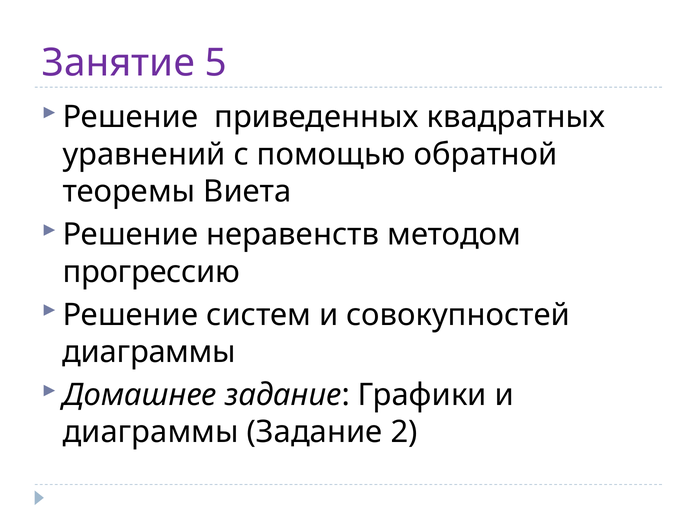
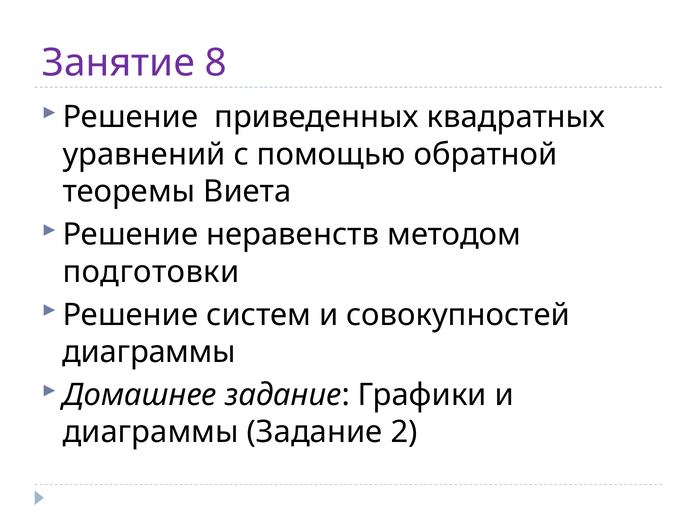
5: 5 -> 8
прогрессию: прогрессию -> подготовки
